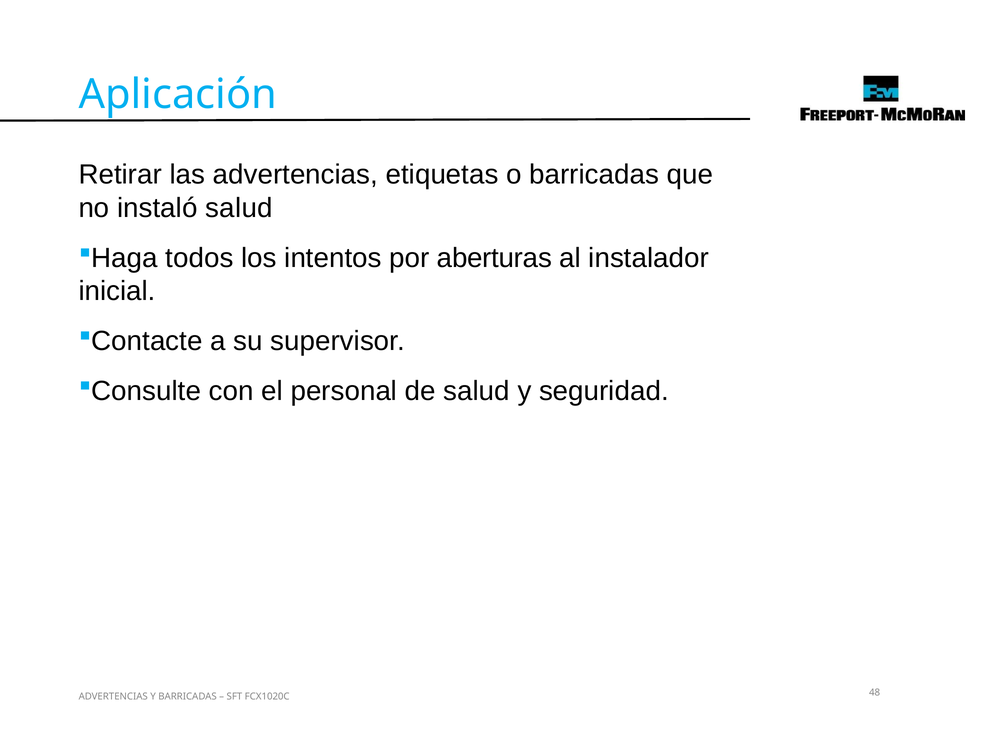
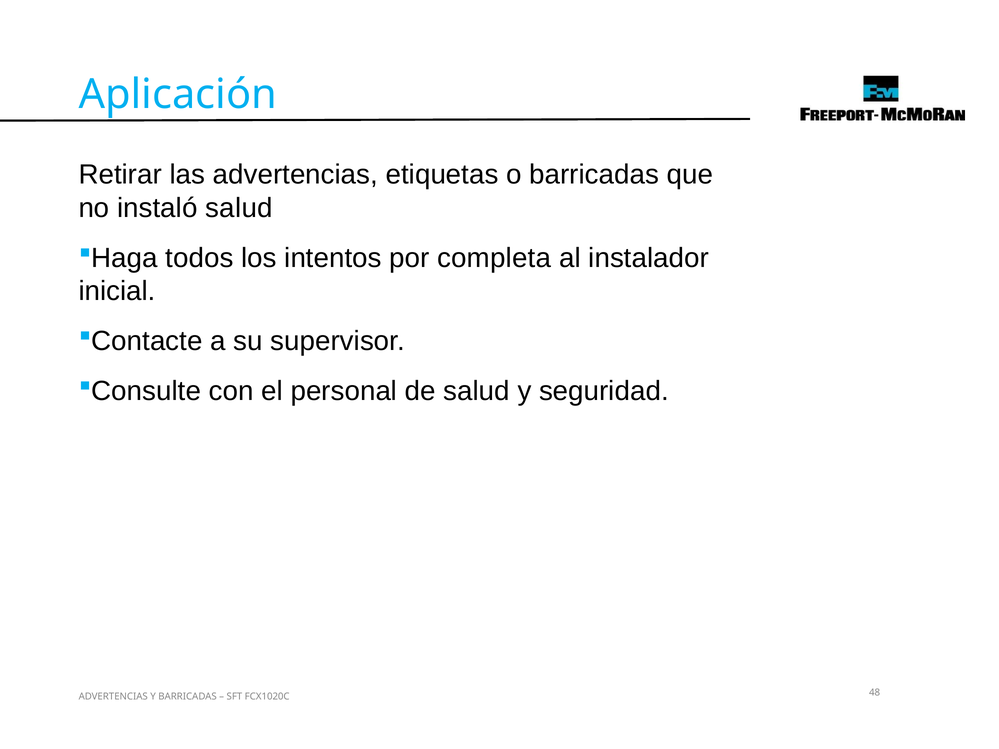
aberturas: aberturas -> completa
